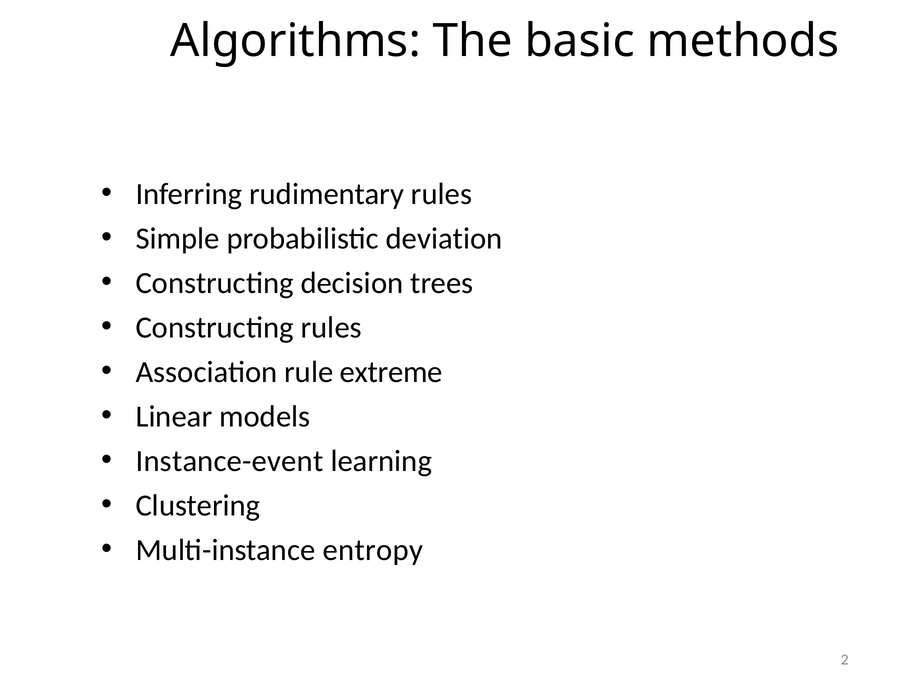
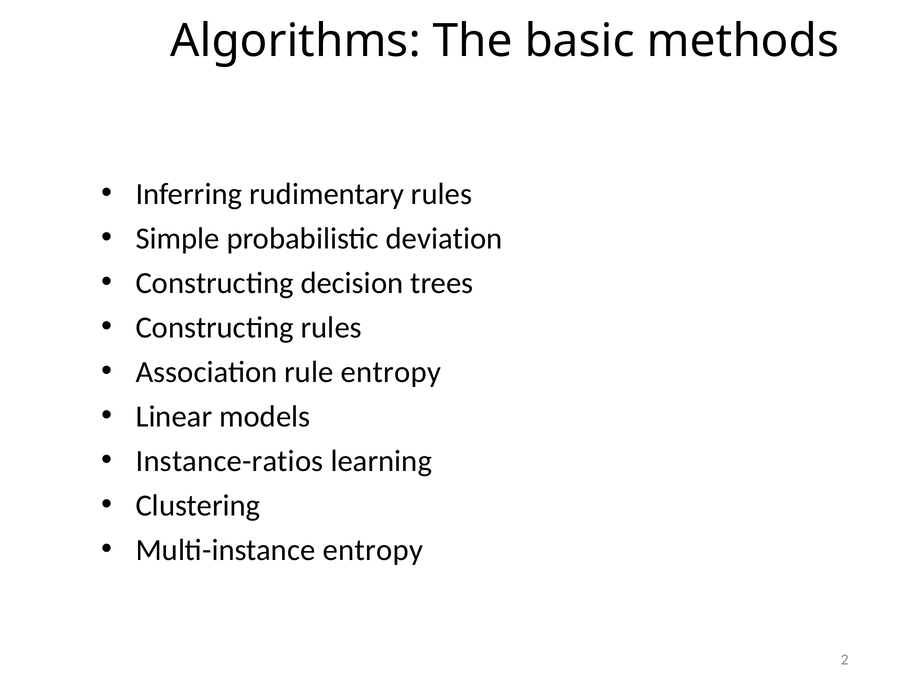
rule extreme: extreme -> entropy
Instance-event: Instance-event -> Instance-ratios
